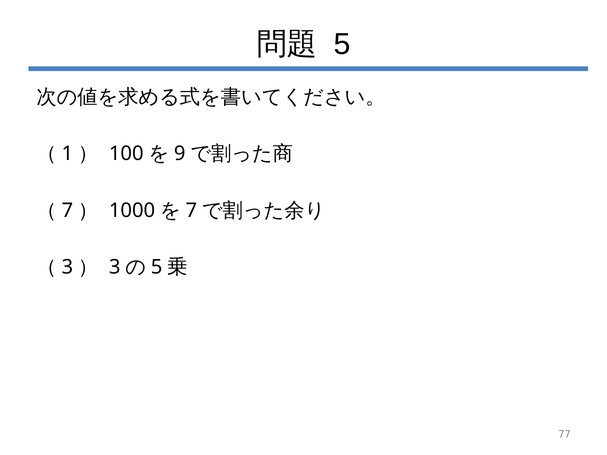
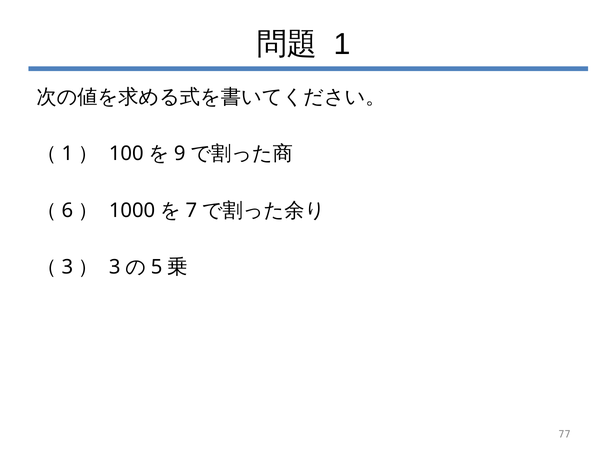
5 at (342, 44): 5 -> 1
7 at (67, 210): 7 -> 6
